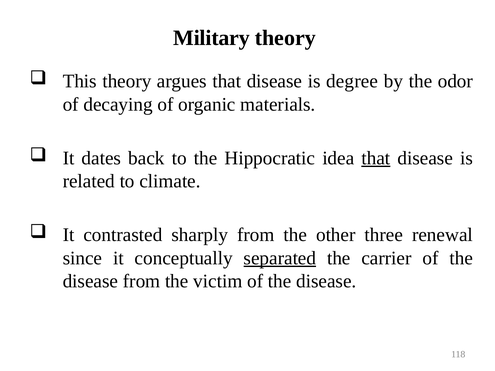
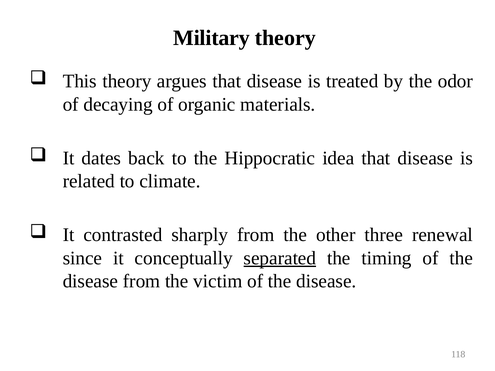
degree: degree -> treated
that at (376, 158) underline: present -> none
carrier: carrier -> timing
